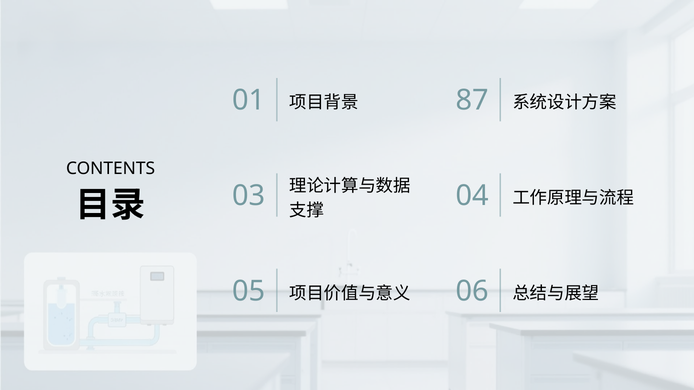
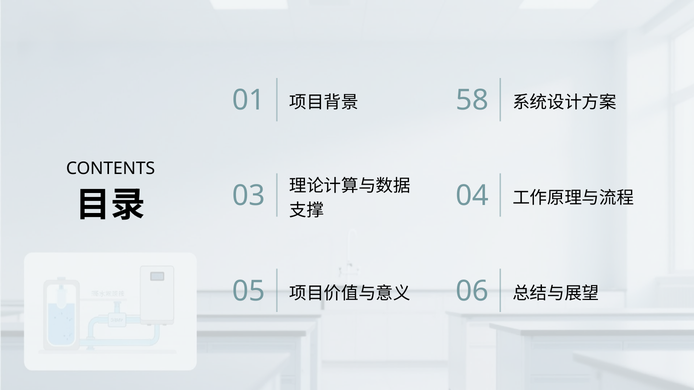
87: 87 -> 58
